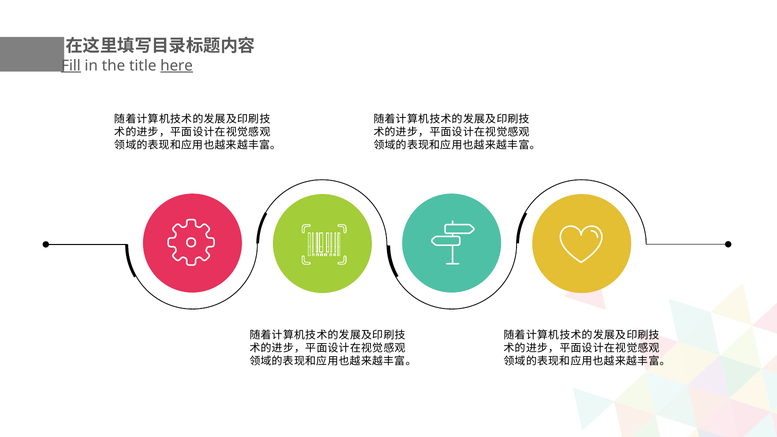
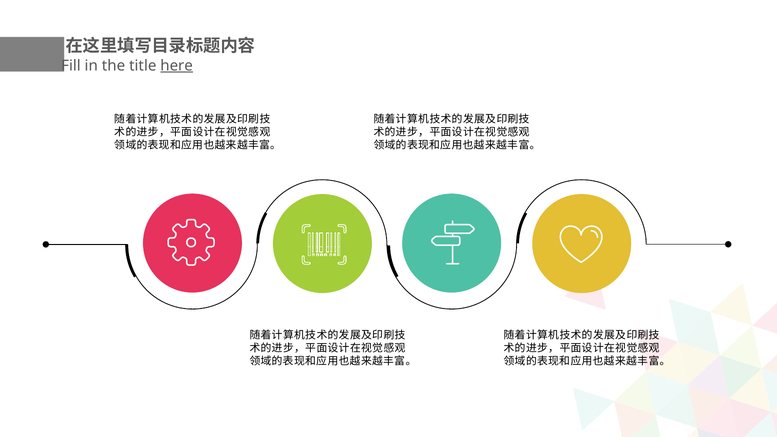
Fill underline: present -> none
